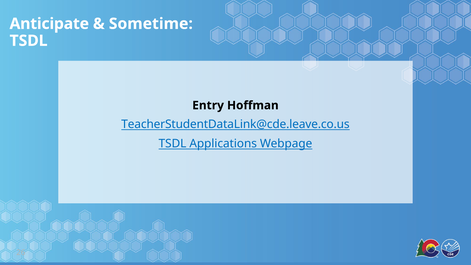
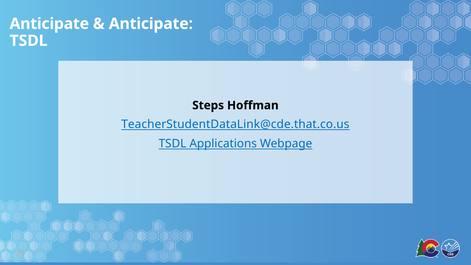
Sometime at (151, 24): Sometime -> Anticipate
Entry: Entry -> Steps
TeacherStudentDataLink@cde.leave.co.us: TeacherStudentDataLink@cde.leave.co.us -> TeacherStudentDataLink@cde.that.co.us
